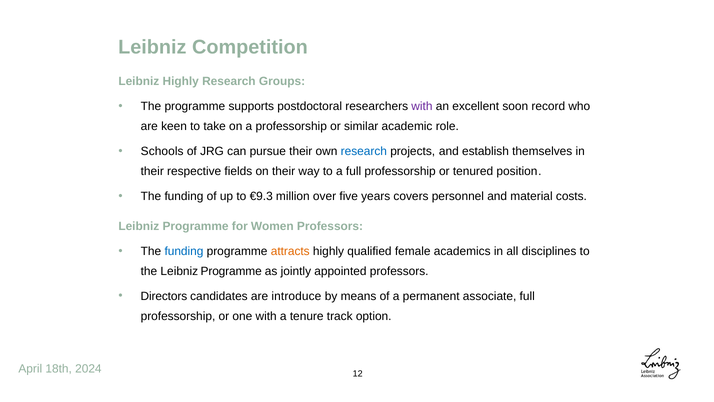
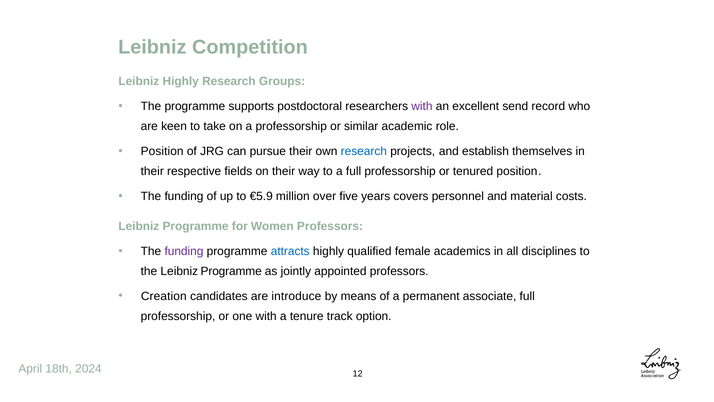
soon: soon -> send
Schools at (162, 151): Schools -> Position
€9.3: €9.3 -> €5.9
funding at (184, 251) colour: blue -> purple
attracts colour: orange -> blue
Directors: Directors -> Creation
